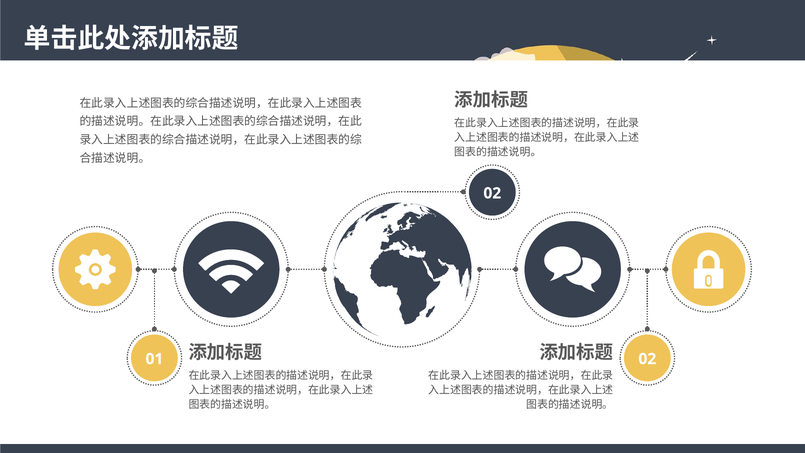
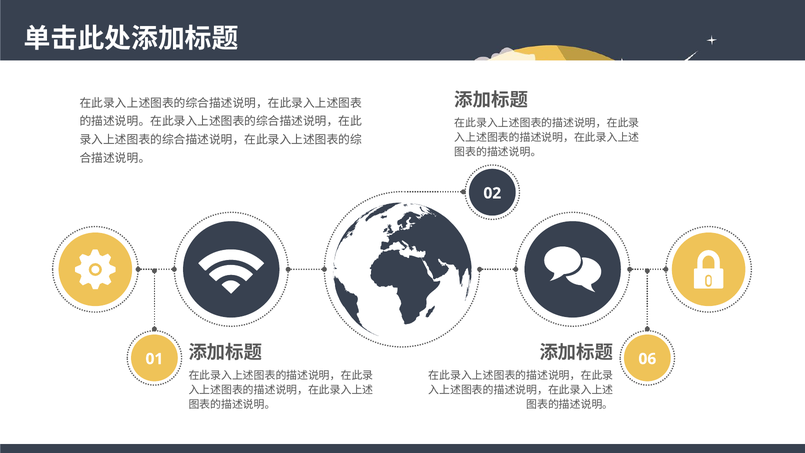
01 02: 02 -> 06
